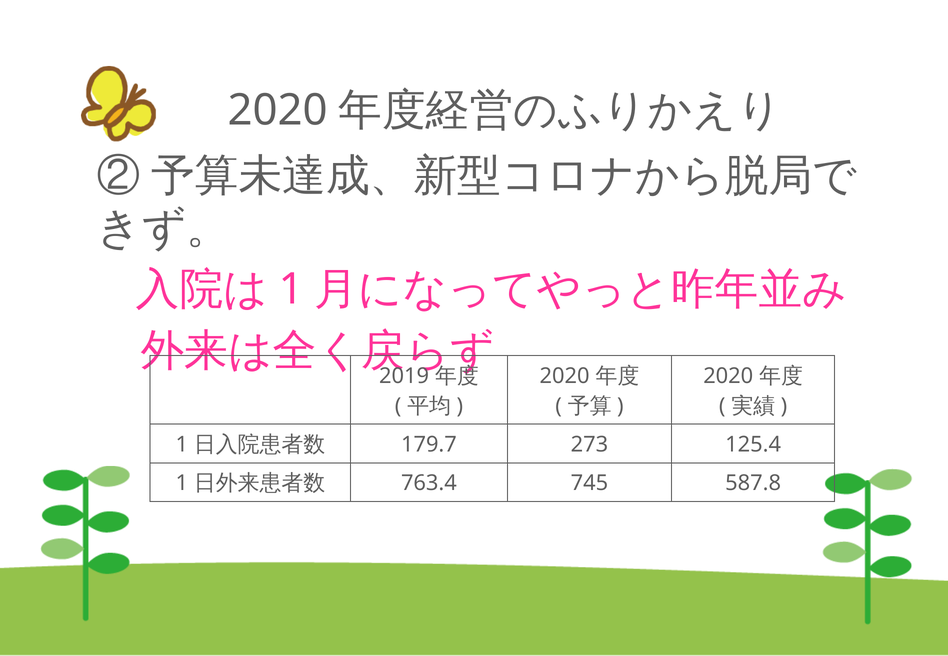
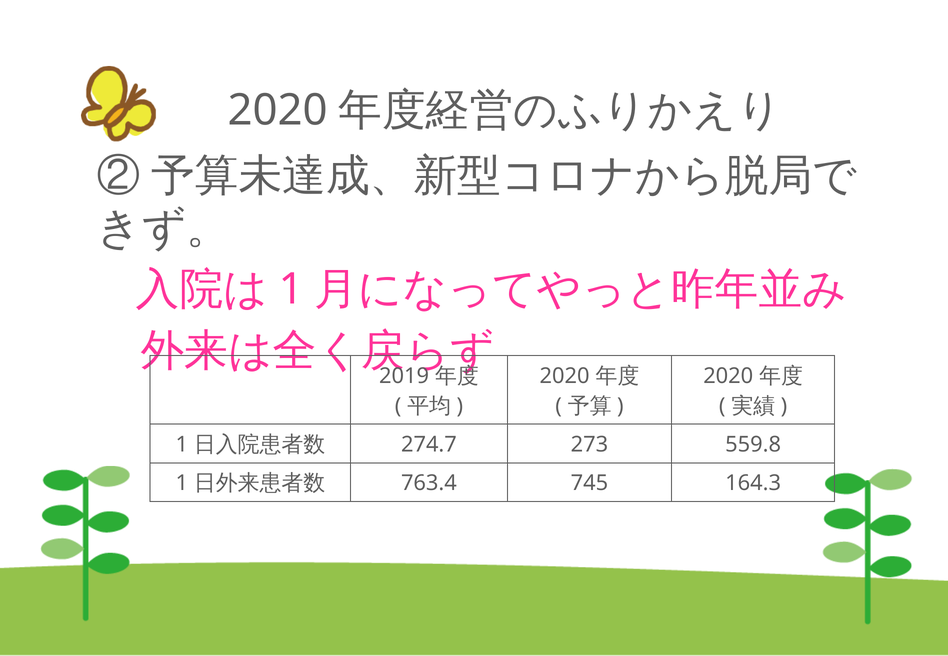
179.7: 179.7 -> 274.7
125.4: 125.4 -> 559.8
587.8: 587.8 -> 164.3
